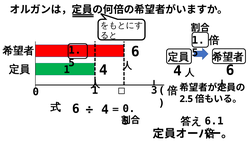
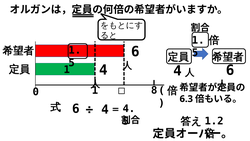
3: 3 -> 8
2.5: 2.5 -> 6.3
4 0: 0 -> 4
6.1: 6.1 -> 1.2
